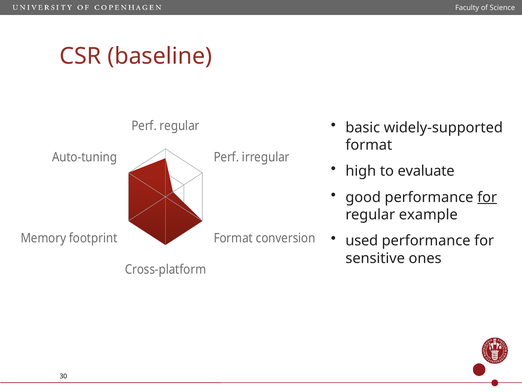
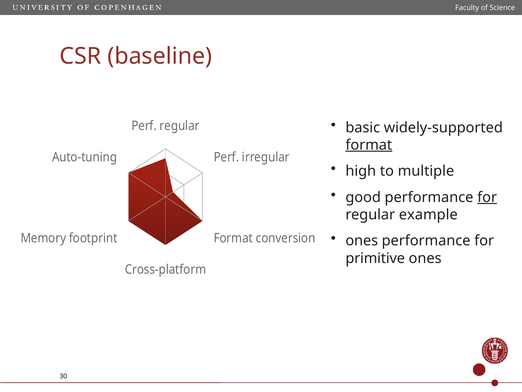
format at (369, 145) underline: none -> present
evaluate: evaluate -> multiple
used at (362, 240): used -> ones
sensitive: sensitive -> primitive
